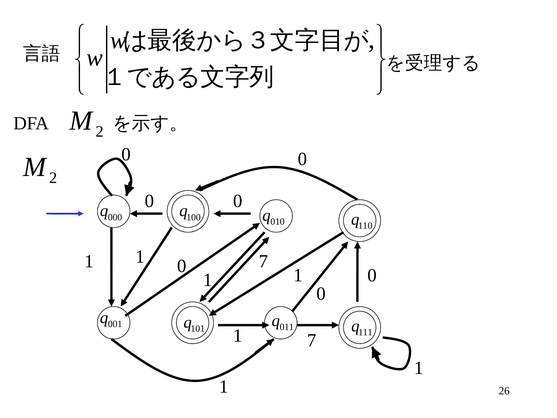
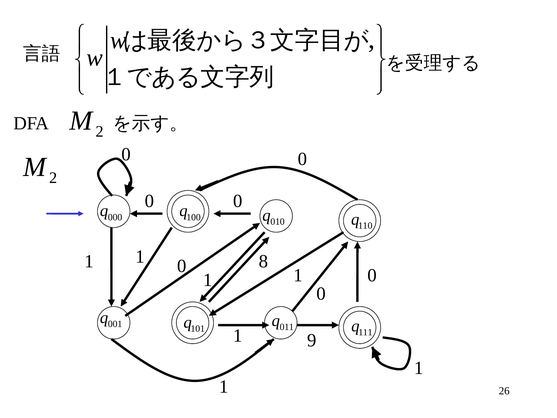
0 7: 7 -> 8
7 at (312, 340): 7 -> 9
